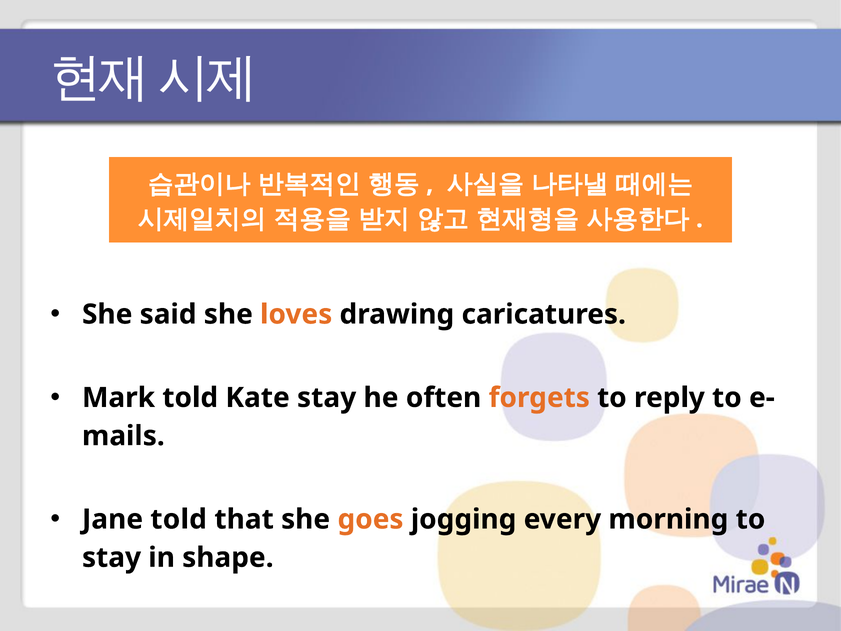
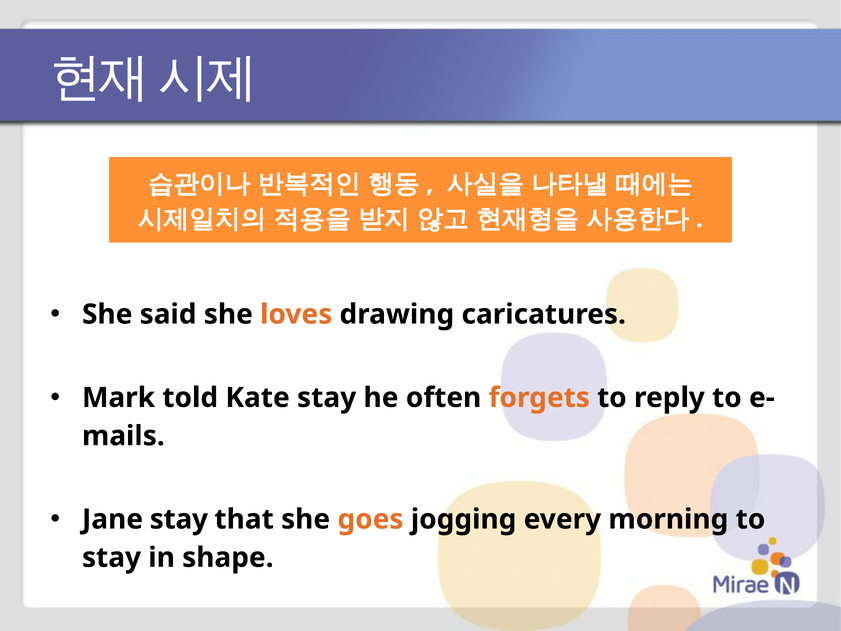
Jane told: told -> stay
